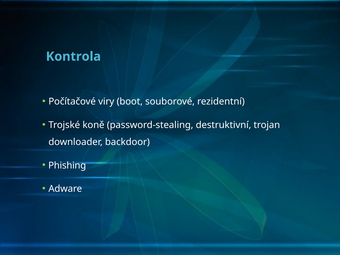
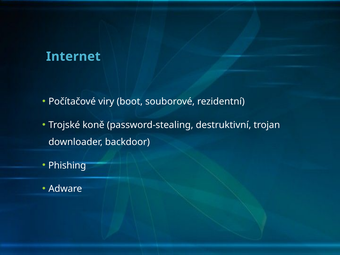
Kontrola: Kontrola -> Internet
